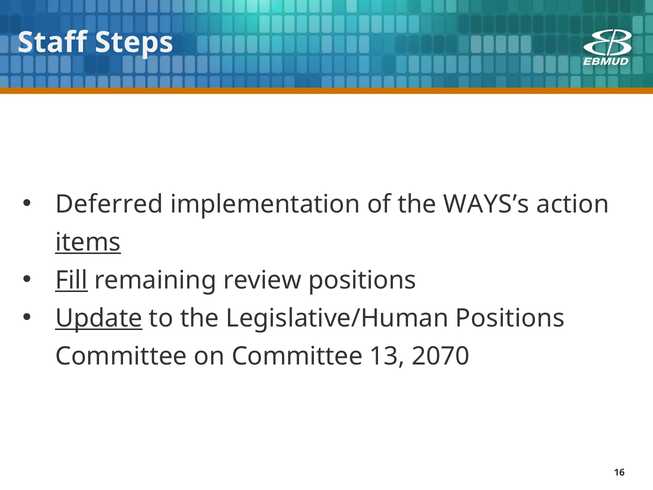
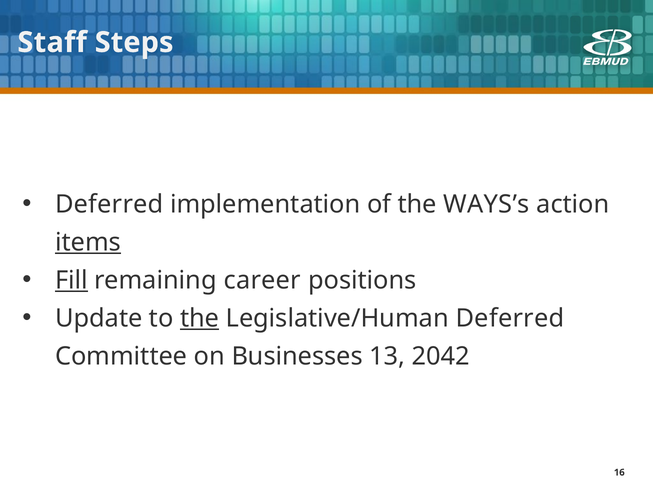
review: review -> career
Update underline: present -> none
the at (200, 318) underline: none -> present
Legislative/Human Positions: Positions -> Deferred
on Committee: Committee -> Businesses
2070: 2070 -> 2042
